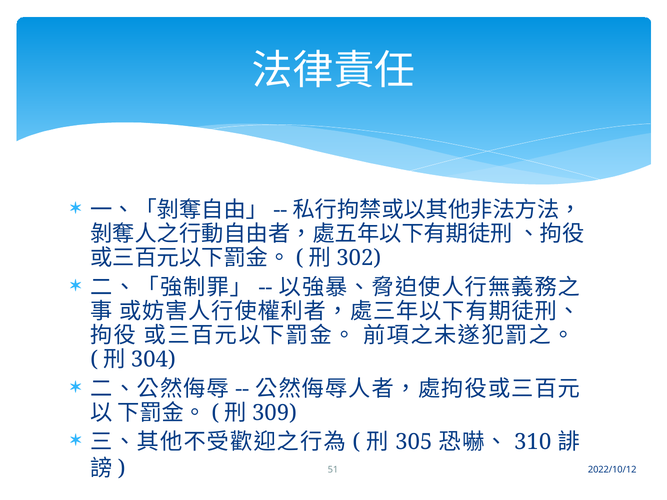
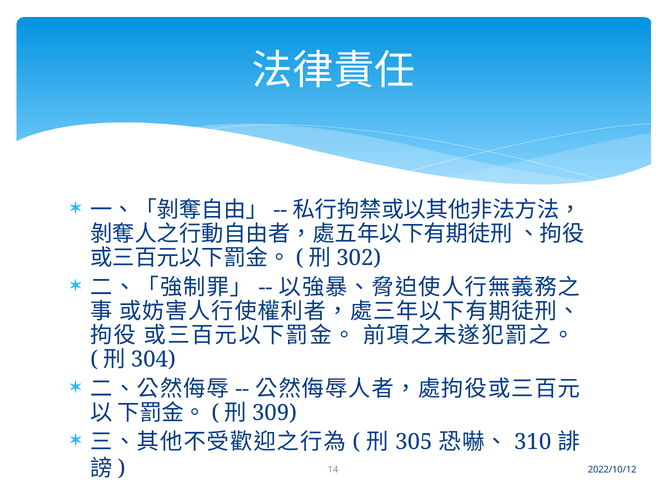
51: 51 -> 14
